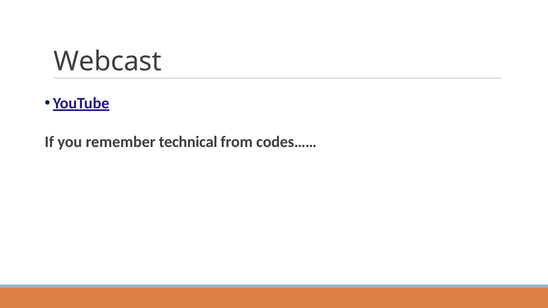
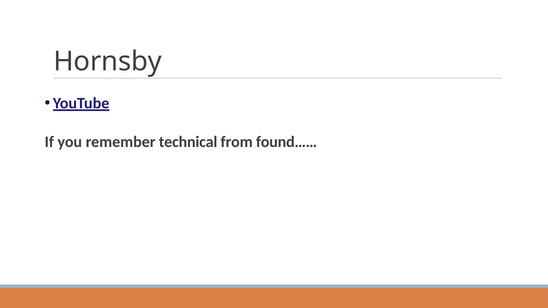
Webcast: Webcast -> Hornsby
codes……: codes…… -> found……
